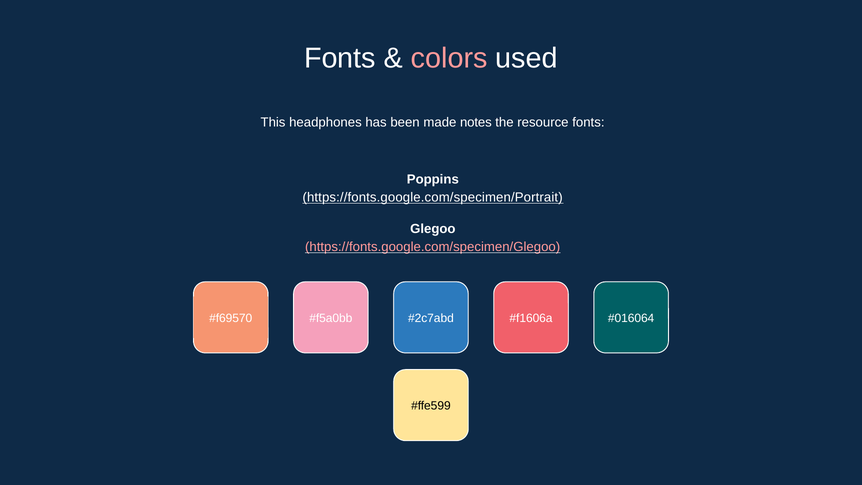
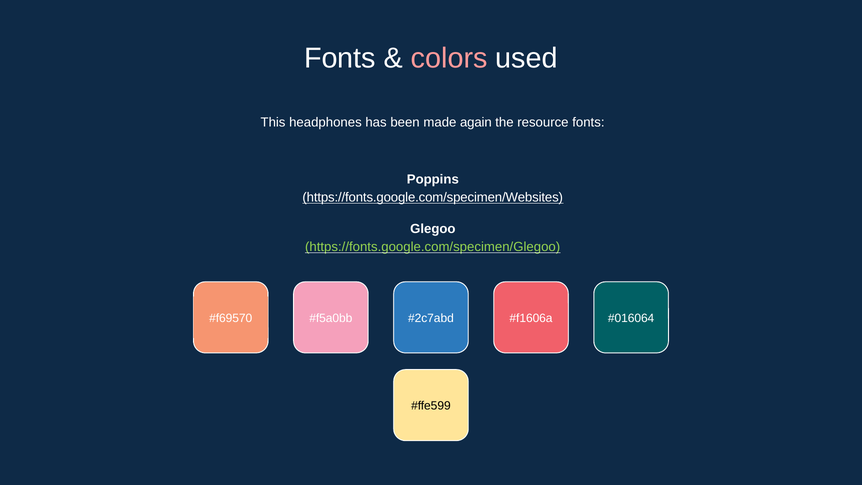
notes: notes -> again
https://fonts.google.com/specimen/Portrait: https://fonts.google.com/specimen/Portrait -> https://fonts.google.com/specimen/Websites
https://fonts.google.com/specimen/Glegoo colour: pink -> light green
